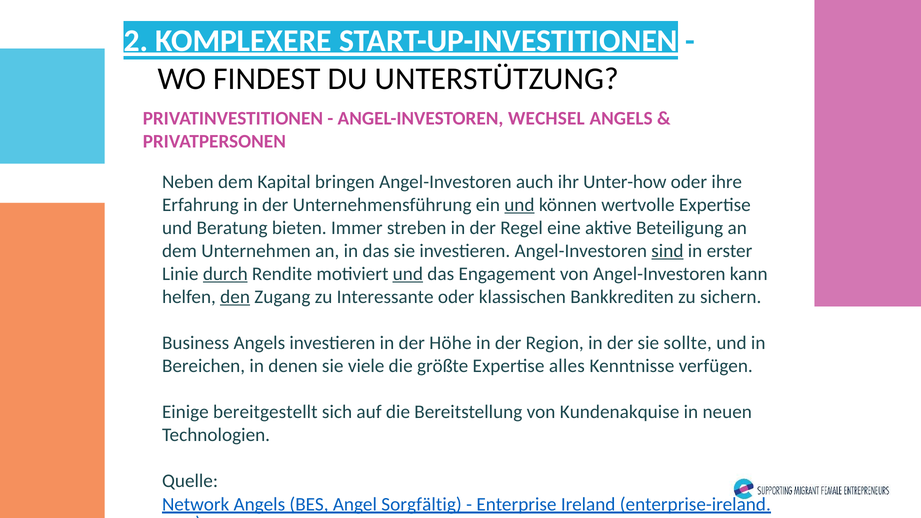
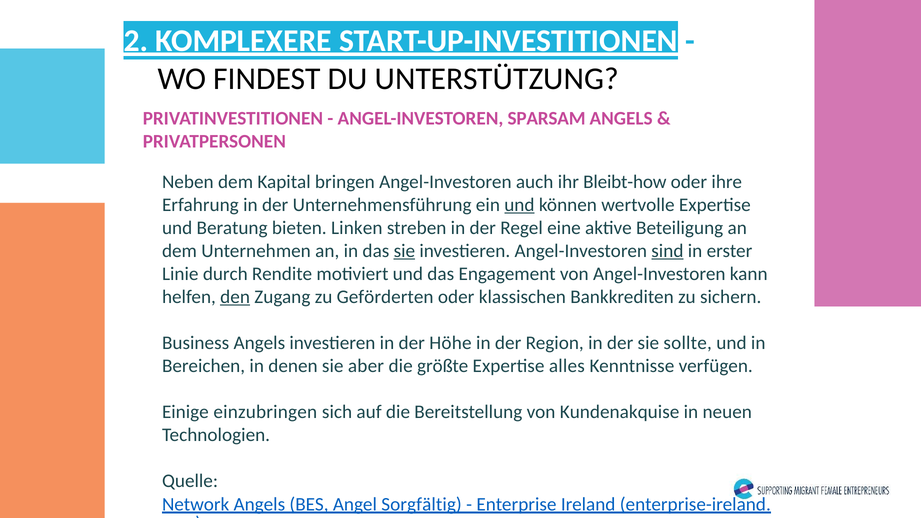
WECHSEL: WECHSEL -> SPARSAM
Unter-how: Unter-how -> Bleibt-how
Immer: Immer -> Linken
sie at (404, 251) underline: none -> present
durch underline: present -> none
und at (408, 274) underline: present -> none
Interessante: Interessante -> Geförderten
viele: viele -> aber
bereitgestellt: bereitgestellt -> einzubringen
